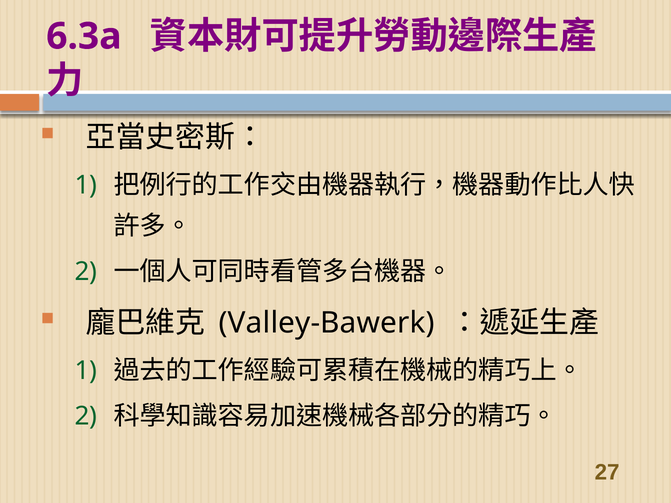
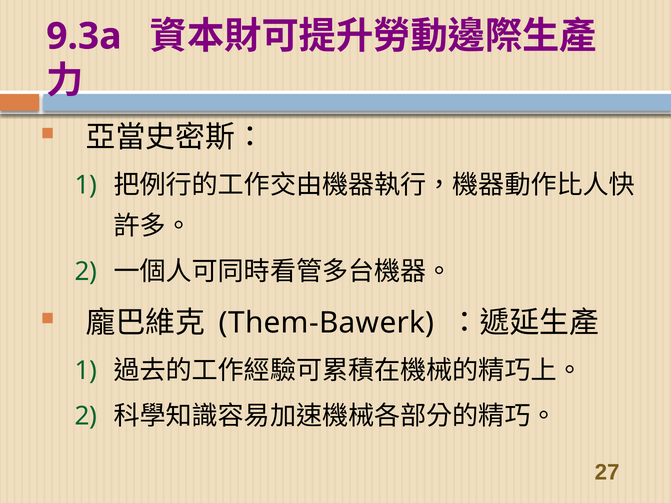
6.3a: 6.3a -> 9.3a
Valley-Bawerk: Valley-Bawerk -> Them-Bawerk
